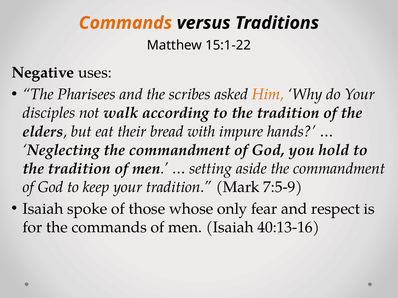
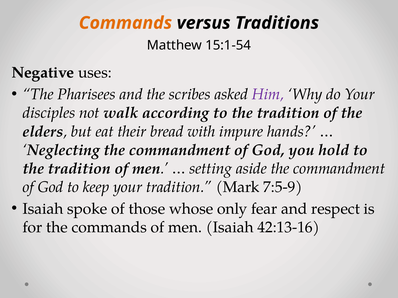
15:1-22: 15:1-22 -> 15:1-54
Him colour: orange -> purple
40:13-16: 40:13-16 -> 42:13-16
